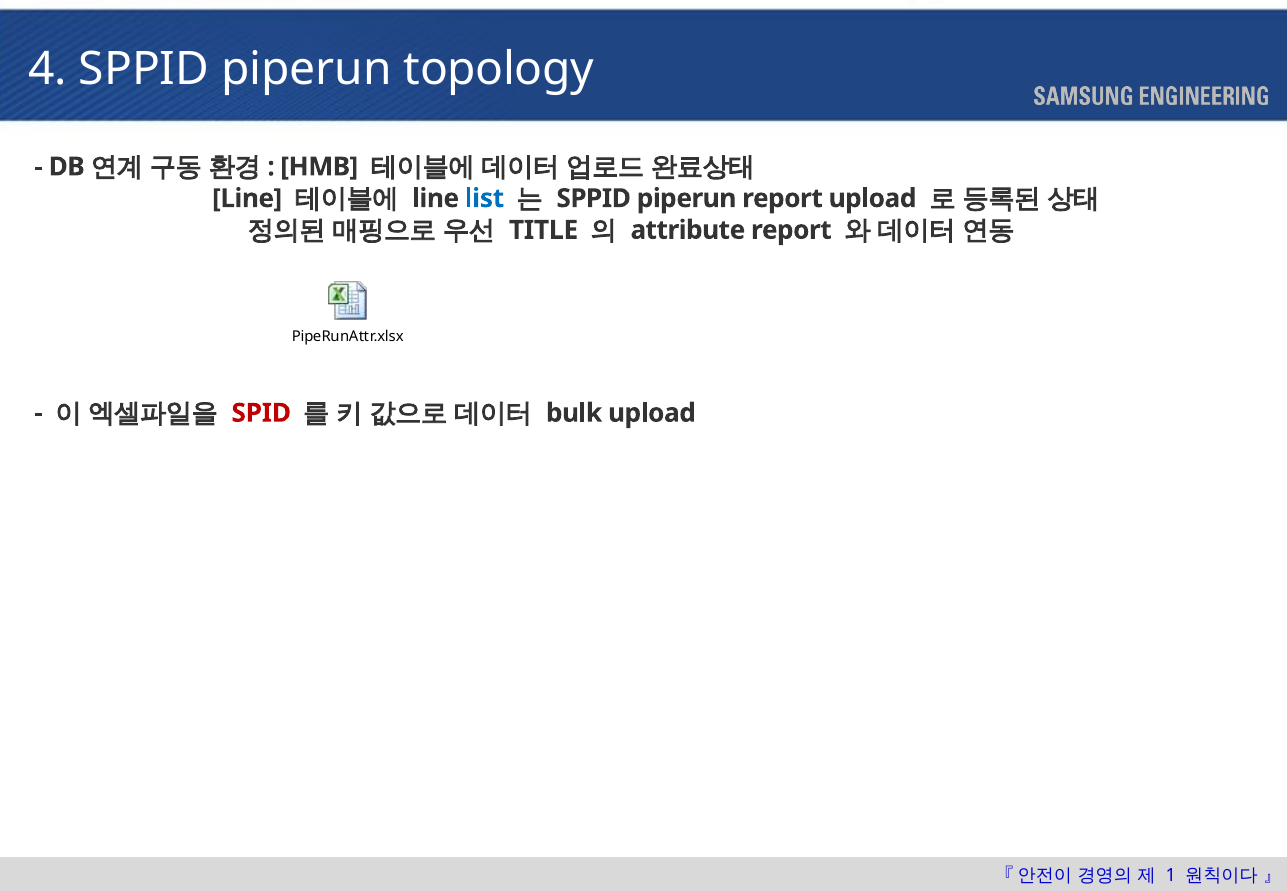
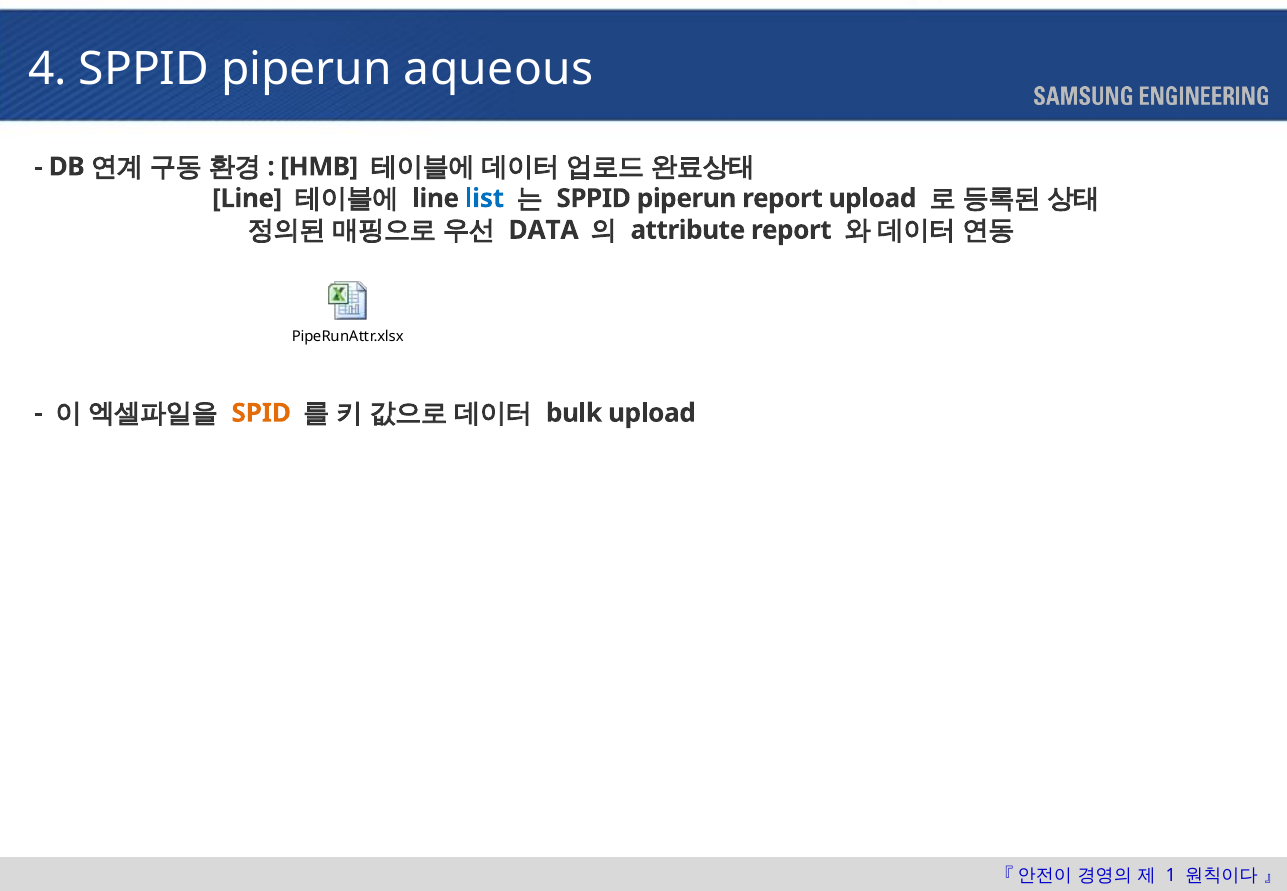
topology: topology -> aqueous
TITLE: TITLE -> DATA
SPID colour: red -> orange
